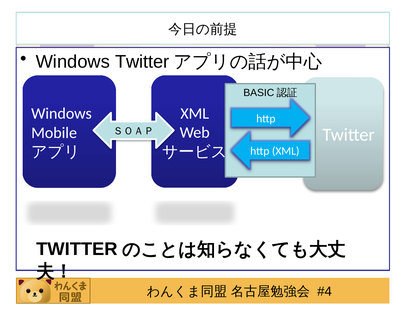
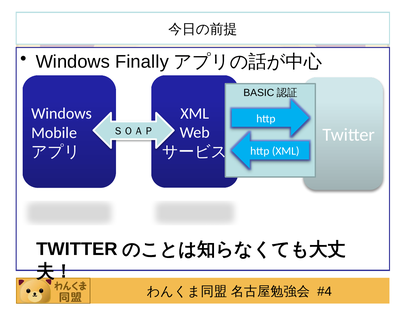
Windows Twitter: Twitter -> Finally
